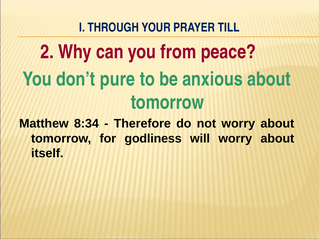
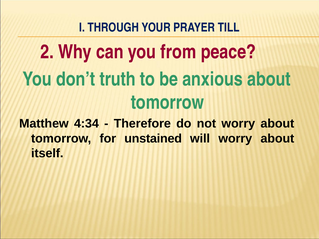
pure: pure -> truth
8:34: 8:34 -> 4:34
godliness: godliness -> unstained
